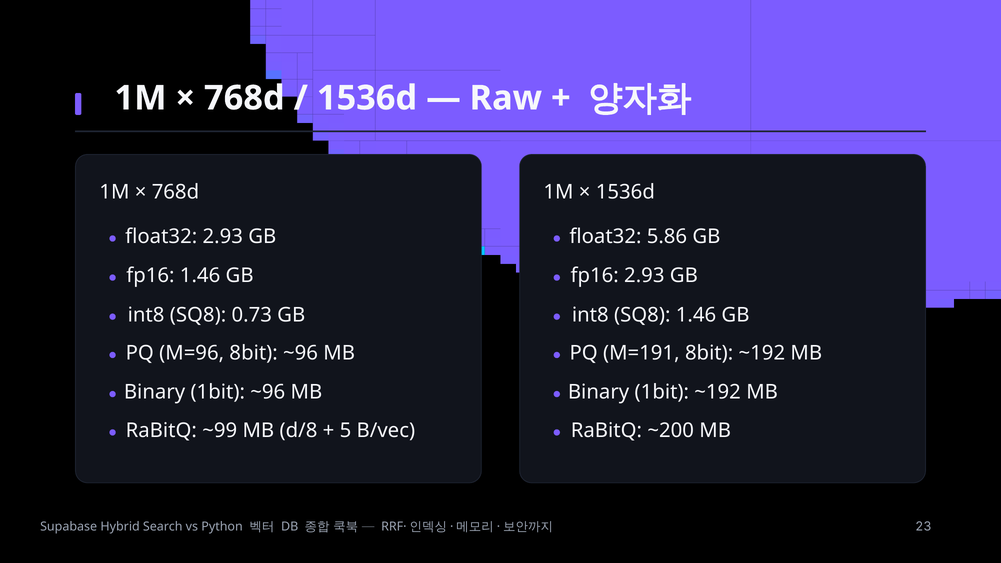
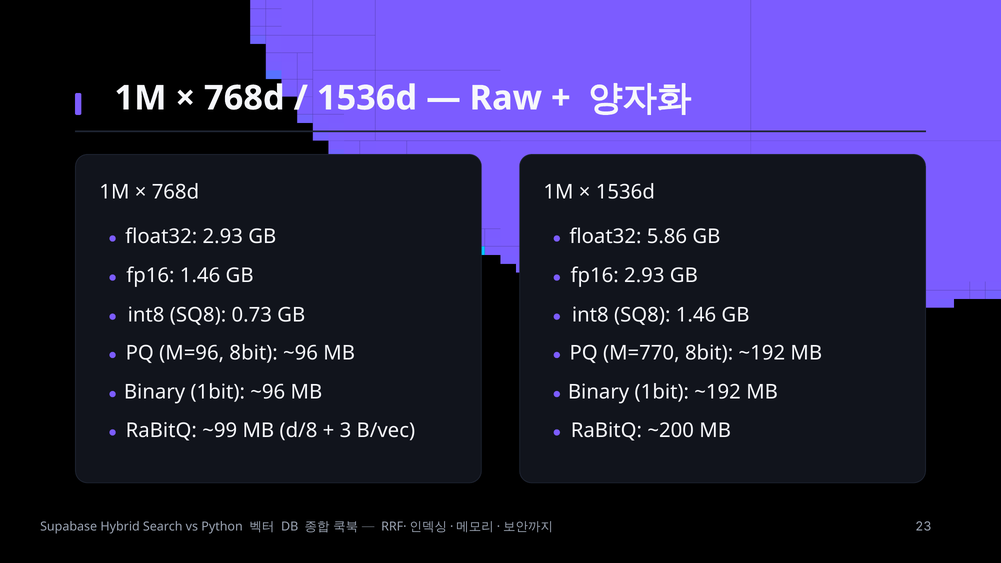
M=191: M=191 -> M=770
5: 5 -> 3
